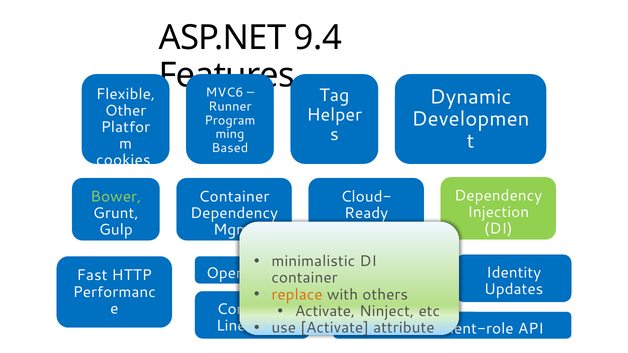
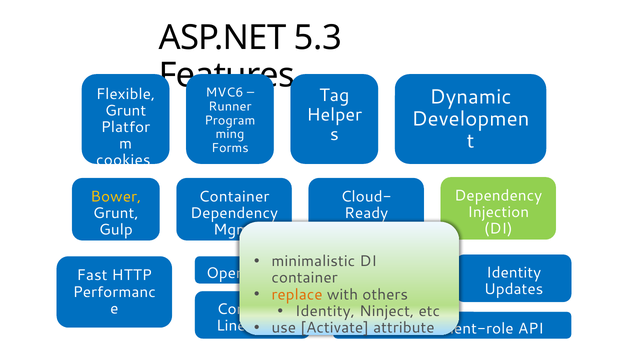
9.4: 9.4 -> 5.3
Other at (126, 111): Other -> Grunt
Based: Based -> Forms
Bower colour: light green -> yellow
Activate at (325, 311): Activate -> Identity
